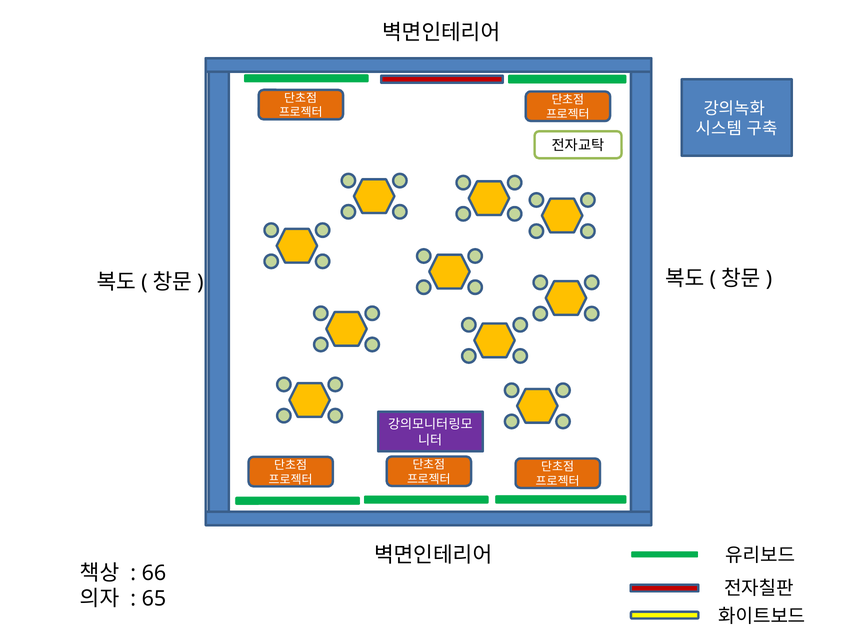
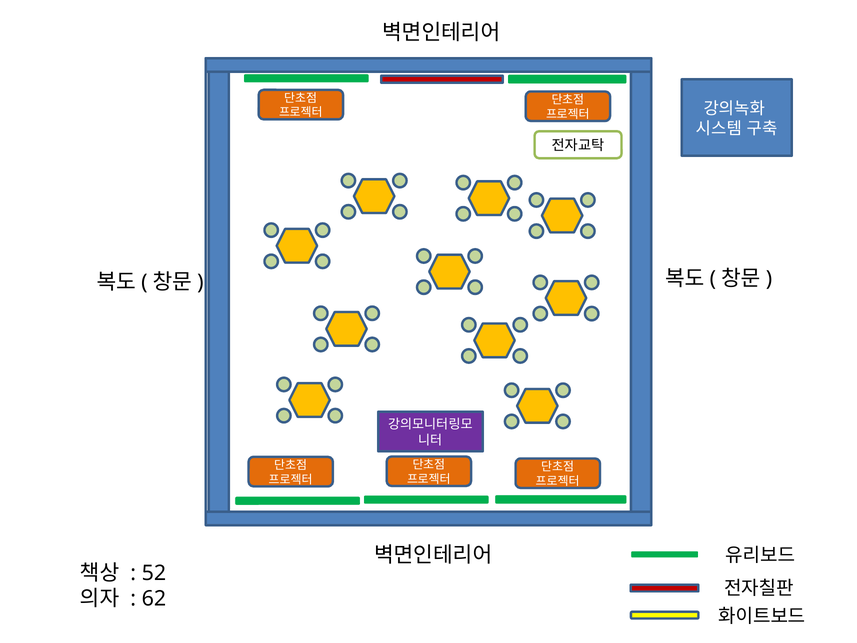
66: 66 -> 52
65: 65 -> 62
